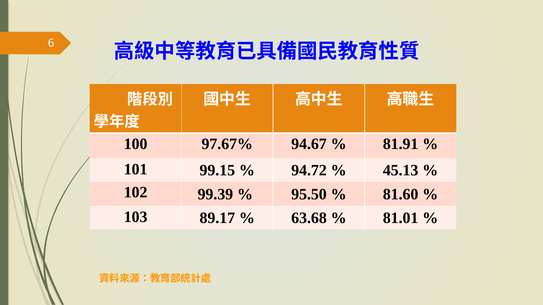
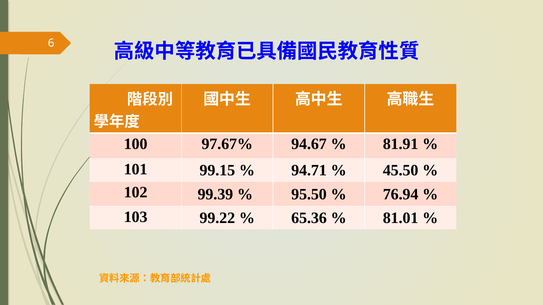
94.72: 94.72 -> 94.71
45.13: 45.13 -> 45.50
81.60: 81.60 -> 76.94
89.17: 89.17 -> 99.22
63.68: 63.68 -> 65.36
